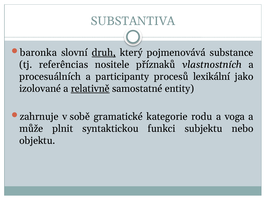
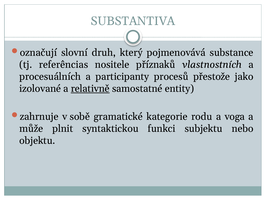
baronka: baronka -> označují
druh underline: present -> none
lexikální: lexikální -> přestože
